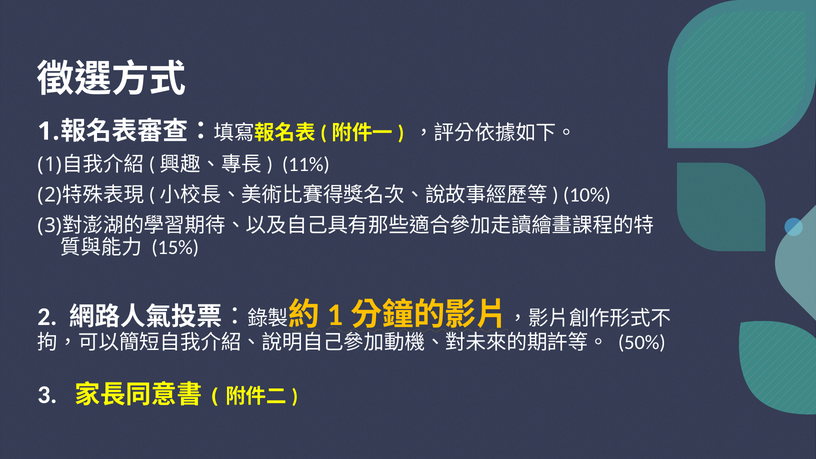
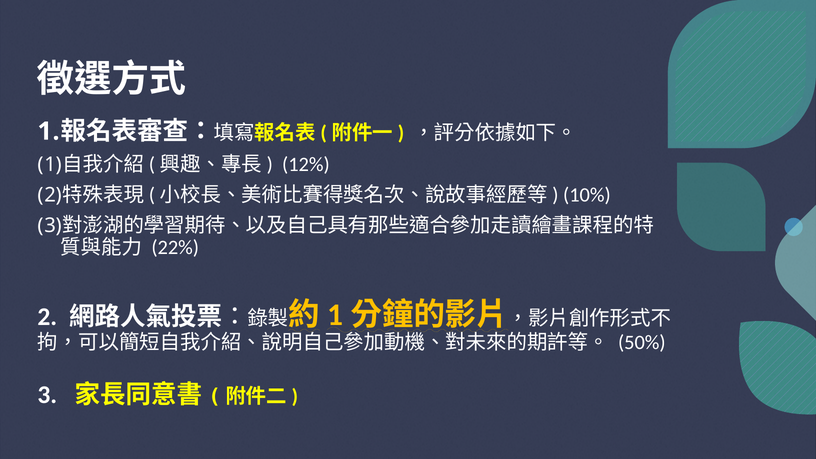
11%: 11% -> 12%
15%: 15% -> 22%
